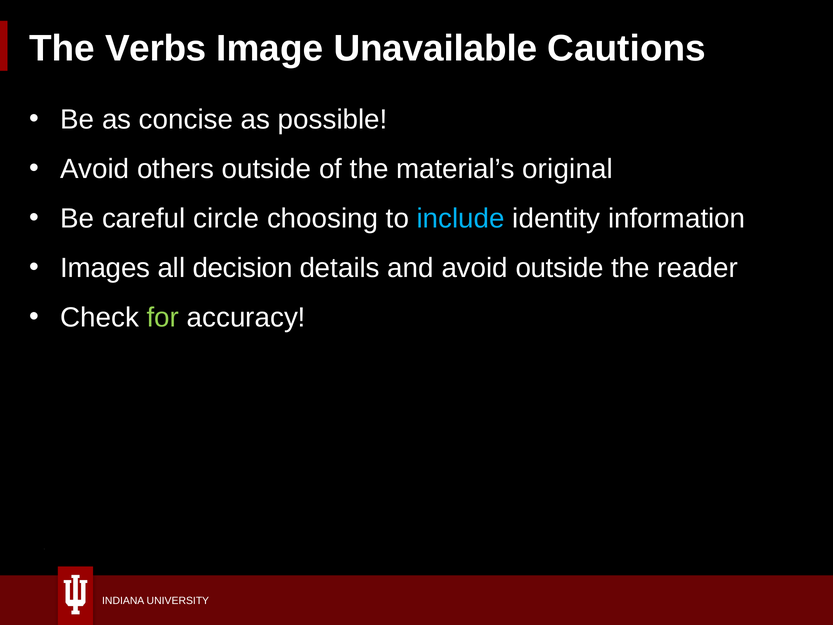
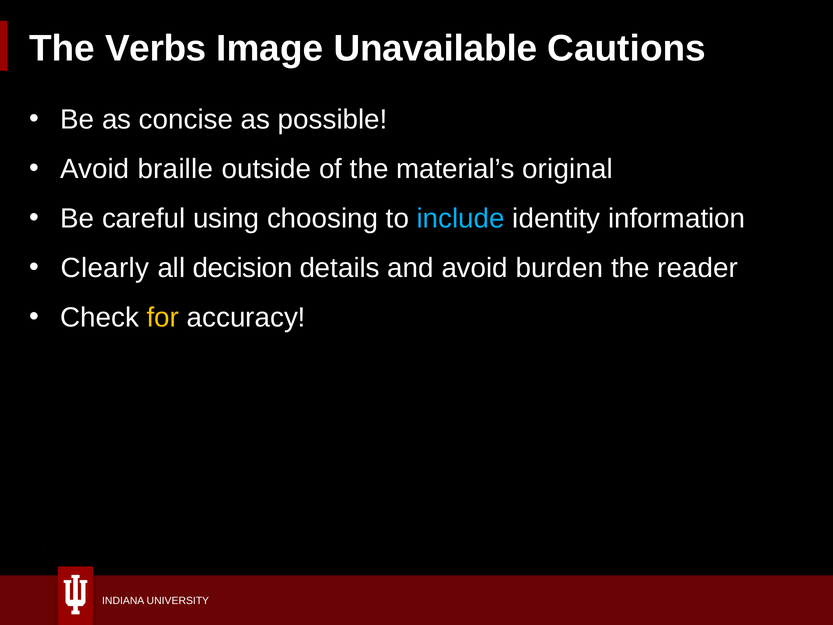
others: others -> braille
circle: circle -> using
Images: Images -> Clearly
avoid outside: outside -> burden
for colour: light green -> yellow
